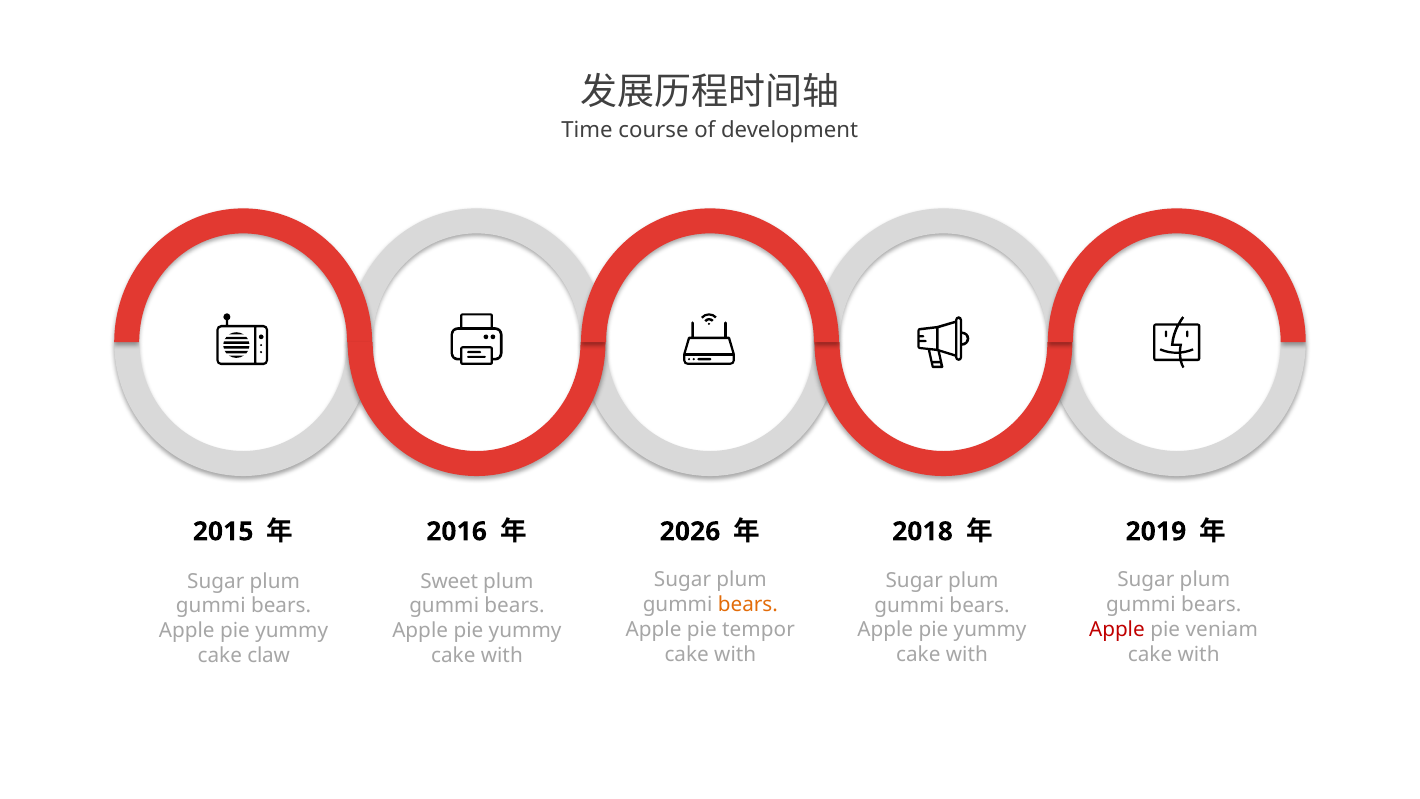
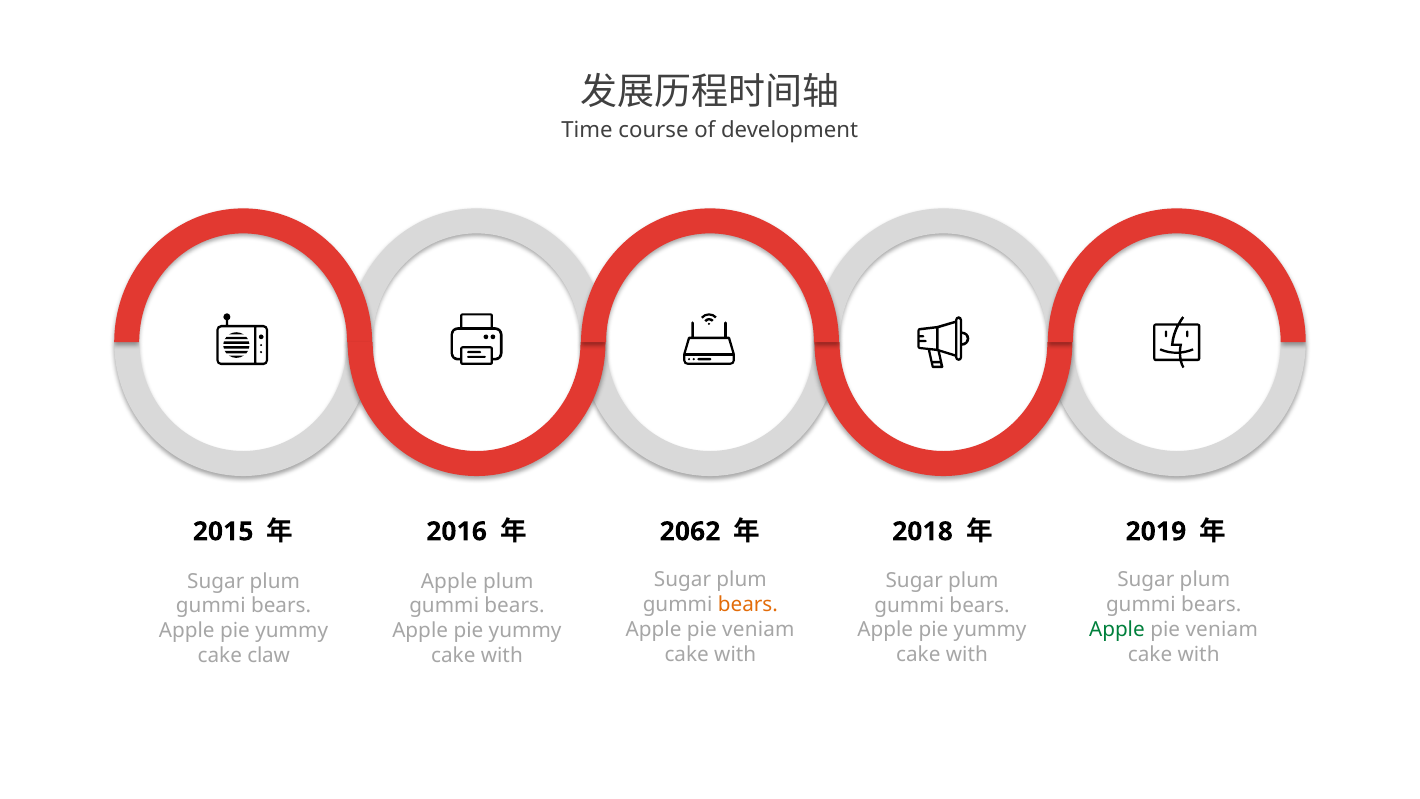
2026: 2026 -> 2062
Sweet at (449, 581): Sweet -> Apple
tempor at (758, 630): tempor -> veniam
Apple at (1117, 630) colour: red -> green
